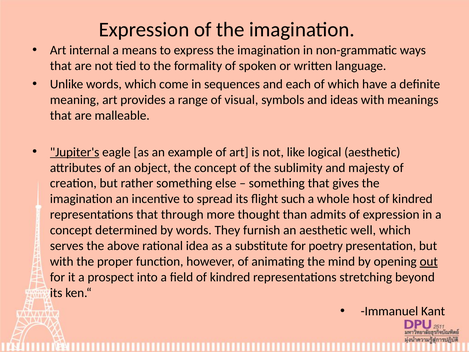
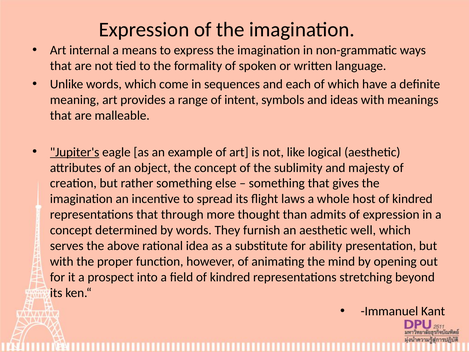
visual: visual -> intent
such: such -> laws
poetry: poetry -> ability
out underline: present -> none
